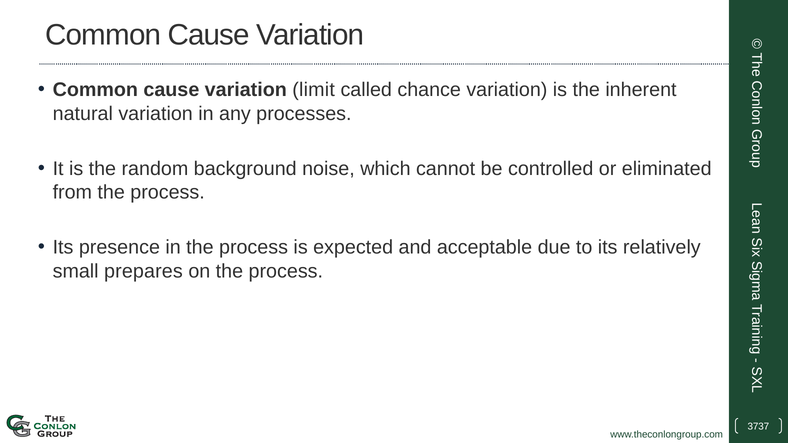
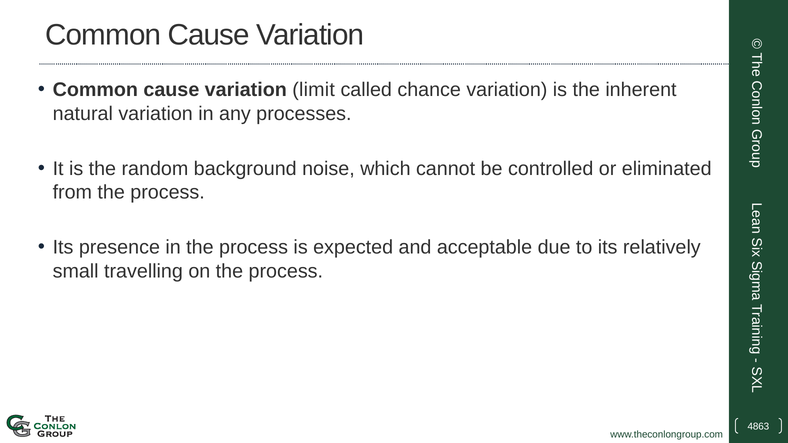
prepares: prepares -> travelling
3737: 3737 -> 4863
